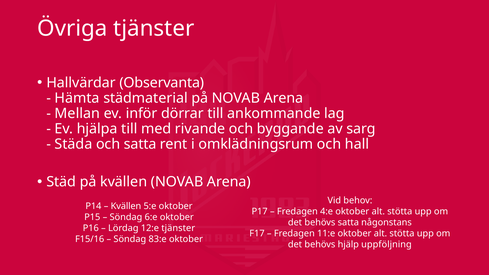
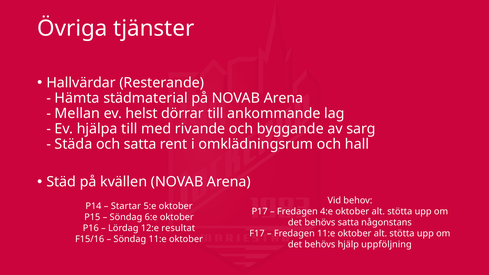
Observanta: Observanta -> Resterande
inför: inför -> helst
Kvällen at (126, 206): Kvällen -> Startar
12:e tjänster: tjänster -> resultat
Söndag 83:e: 83:e -> 11:e
